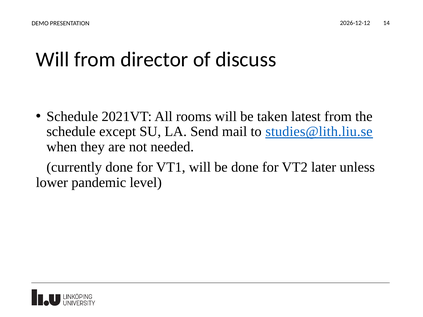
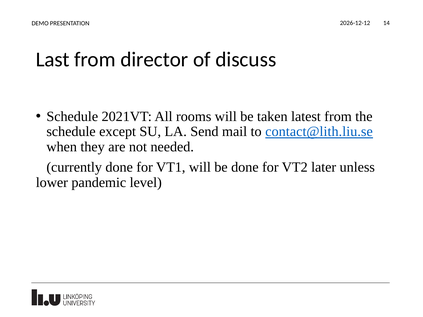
Will at (53, 60): Will -> Last
studies@lith.liu.se: studies@lith.liu.se -> contact@lith.liu.se
